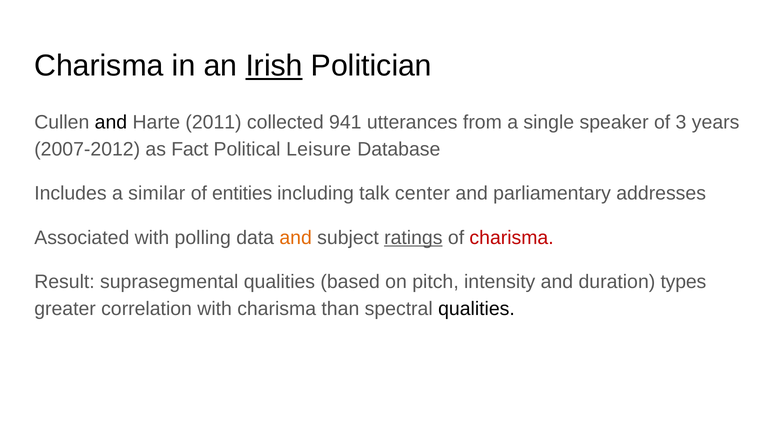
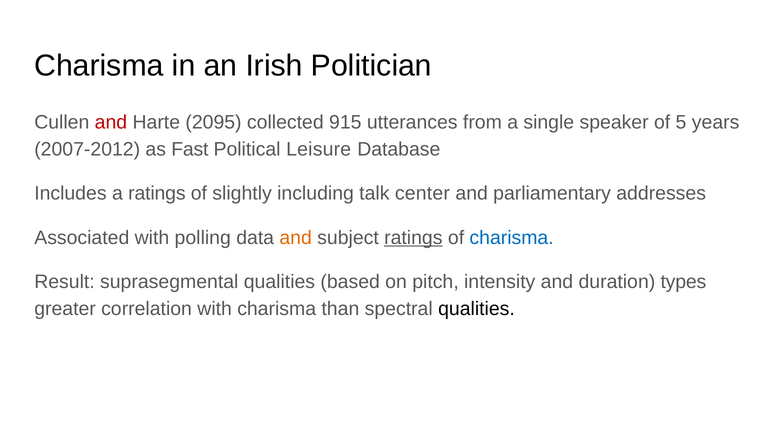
Irish underline: present -> none
and at (111, 122) colour: black -> red
2011: 2011 -> 2095
941: 941 -> 915
3: 3 -> 5
Fact: Fact -> Fast
a similar: similar -> ratings
entities: entities -> slightly
charisma at (512, 237) colour: red -> blue
